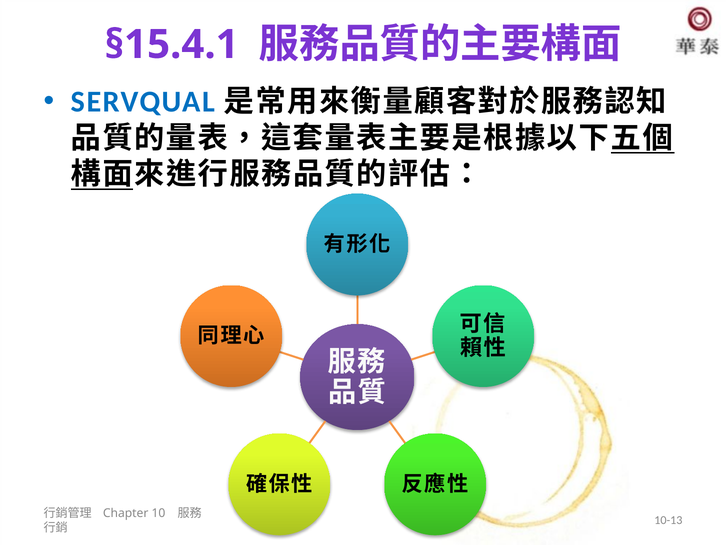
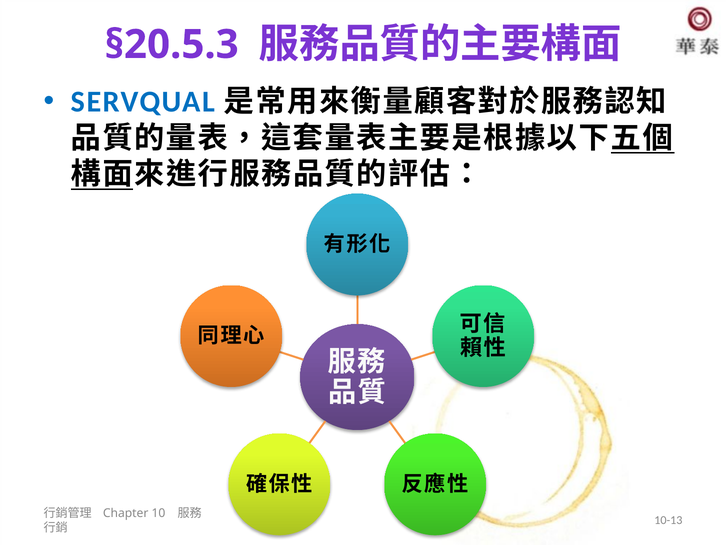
§15.4.1: §15.4.1 -> §20.5.3
